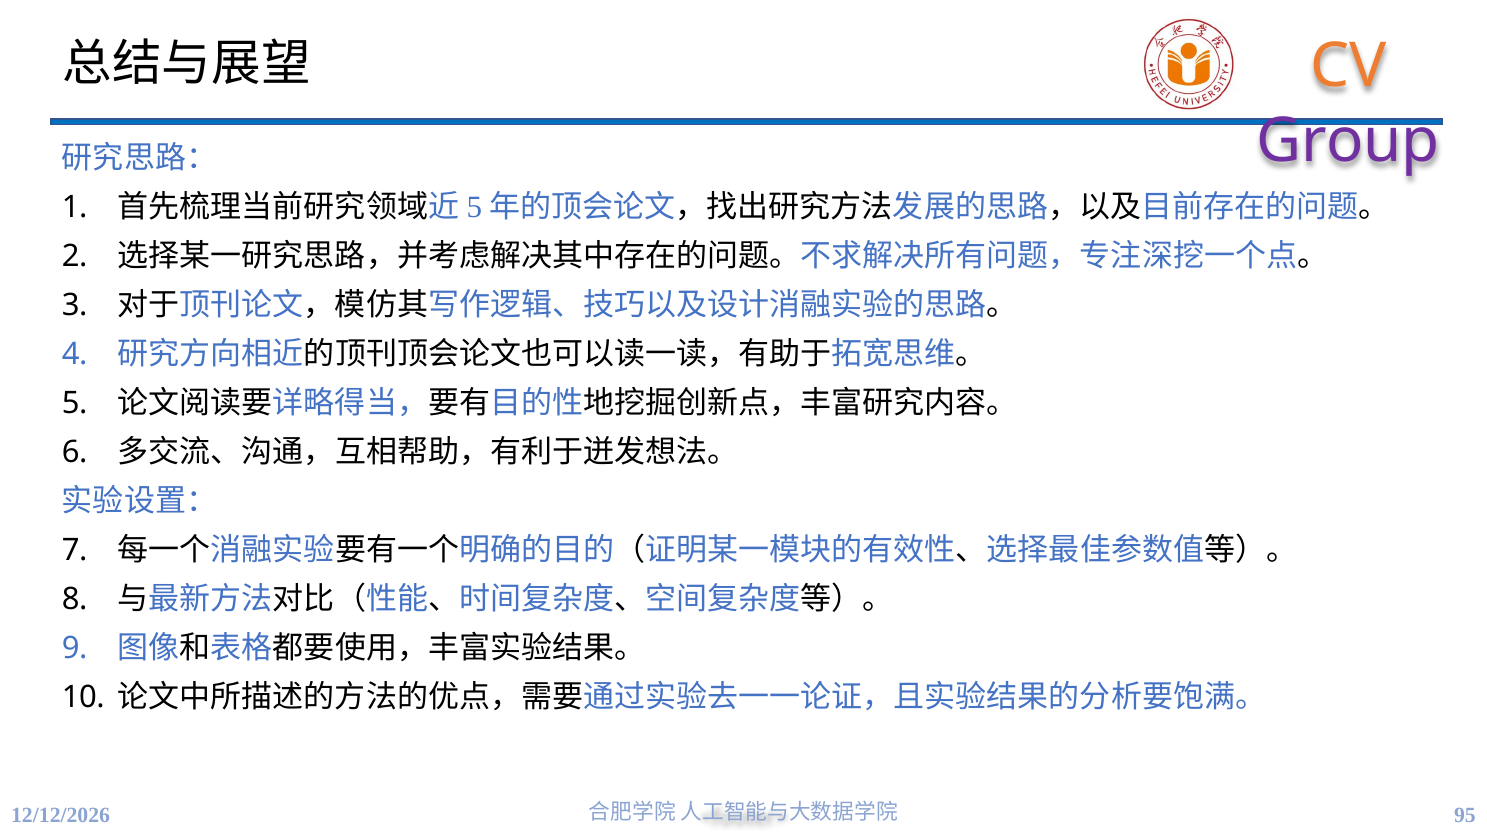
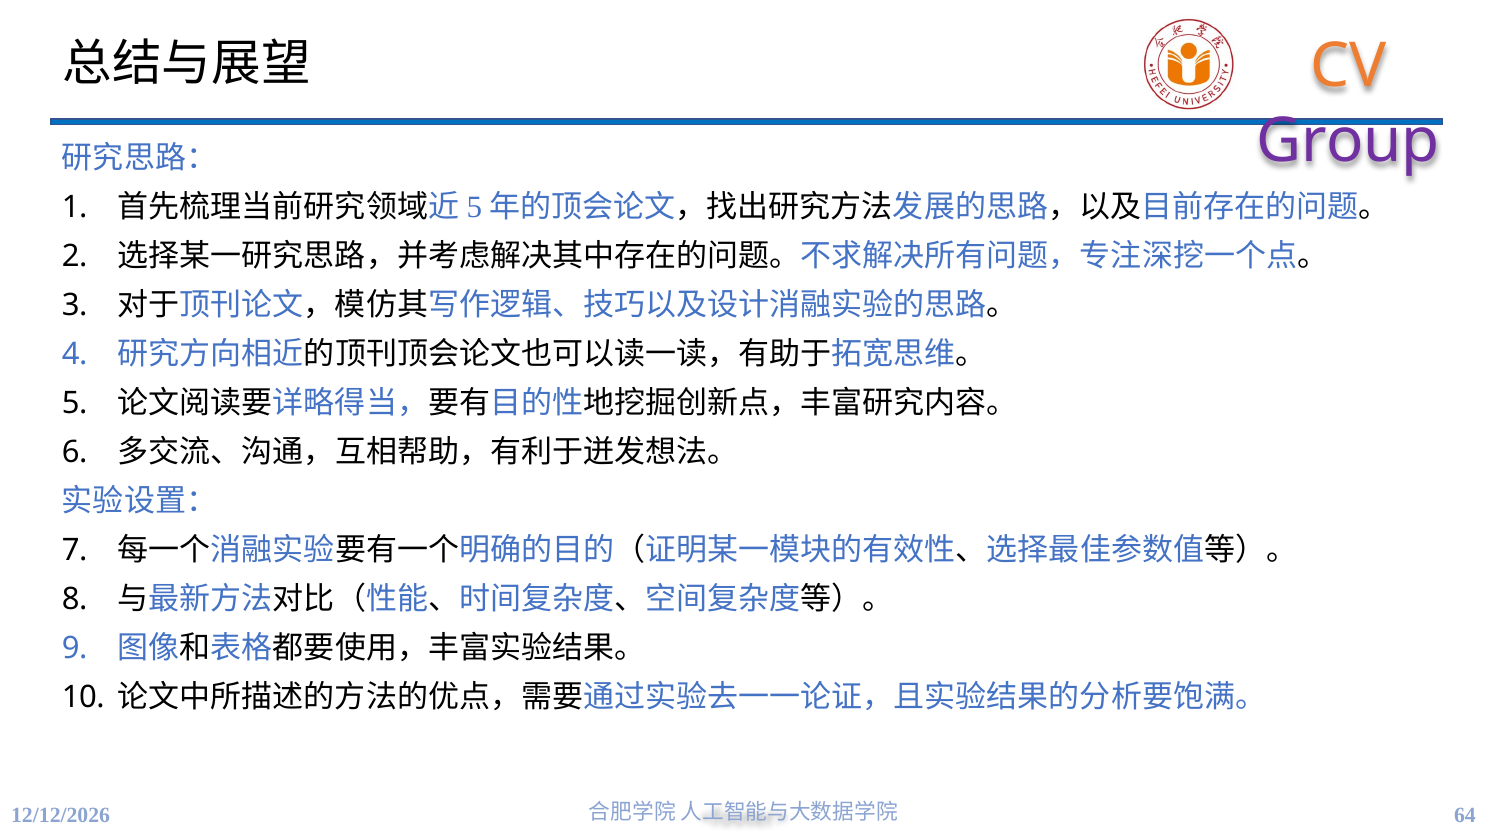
95: 95 -> 64
